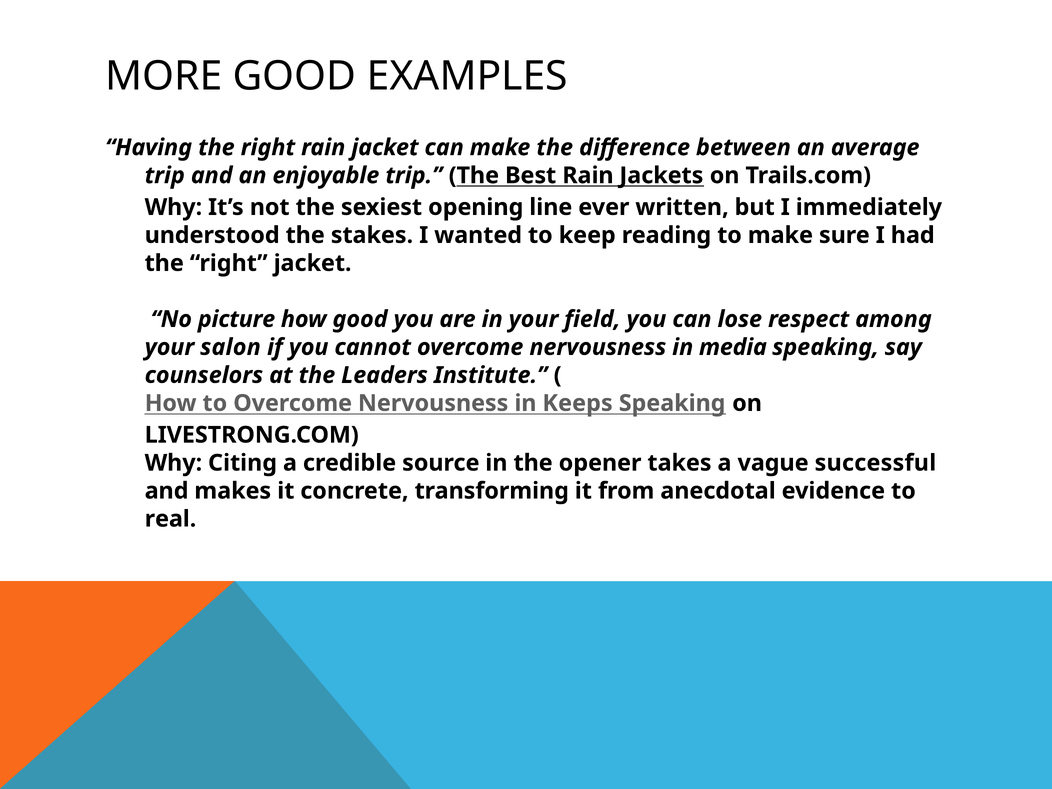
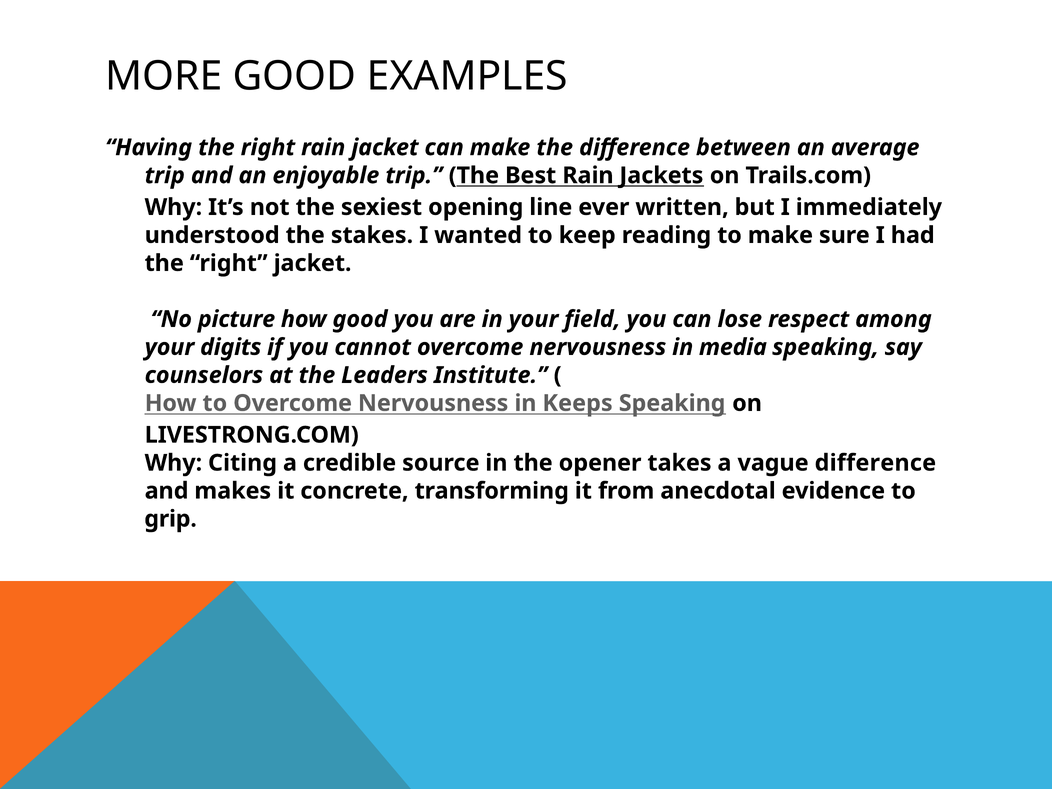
salon: salon -> digits
vague successful: successful -> difference
real: real -> grip
